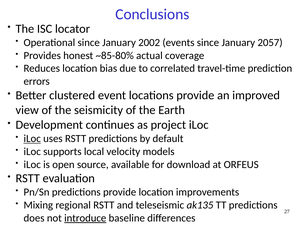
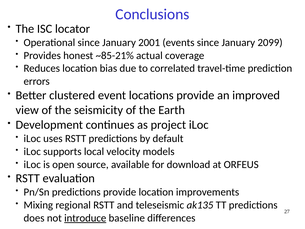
2002: 2002 -> 2001
2057: 2057 -> 2099
~85-80%: ~85-80% -> ~85-21%
iLoc at (32, 138) underline: present -> none
